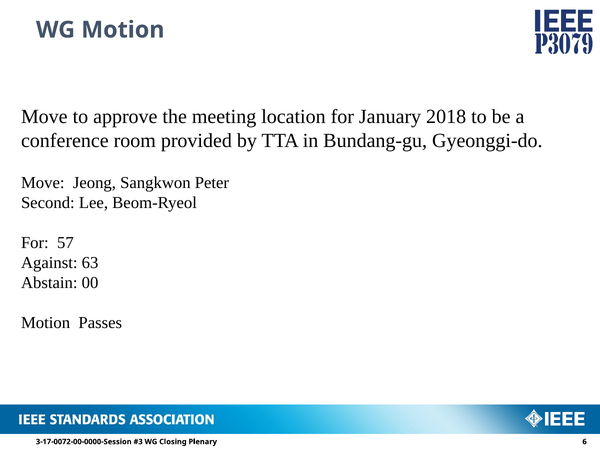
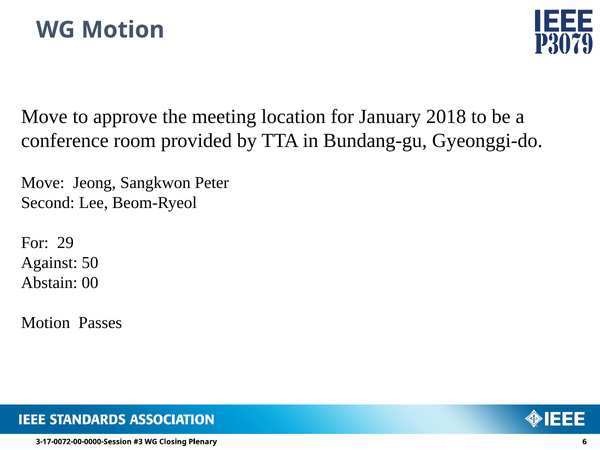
57: 57 -> 29
63: 63 -> 50
